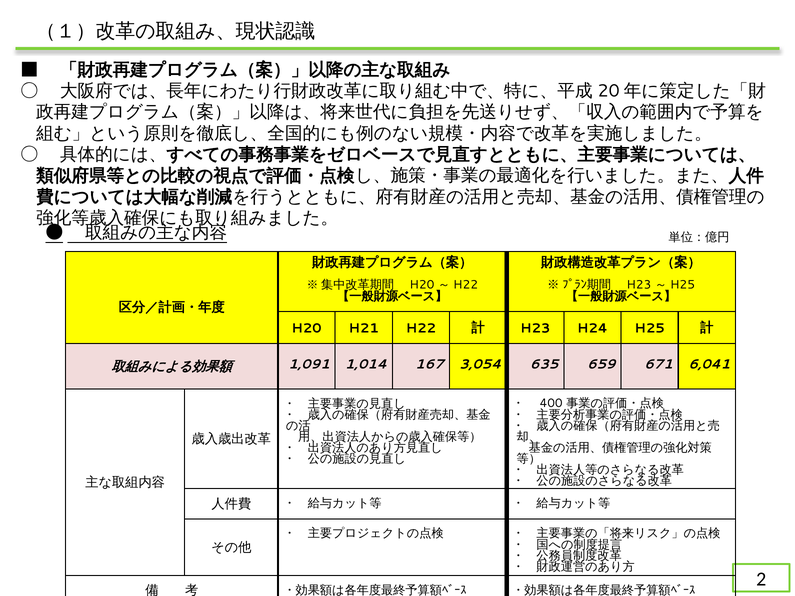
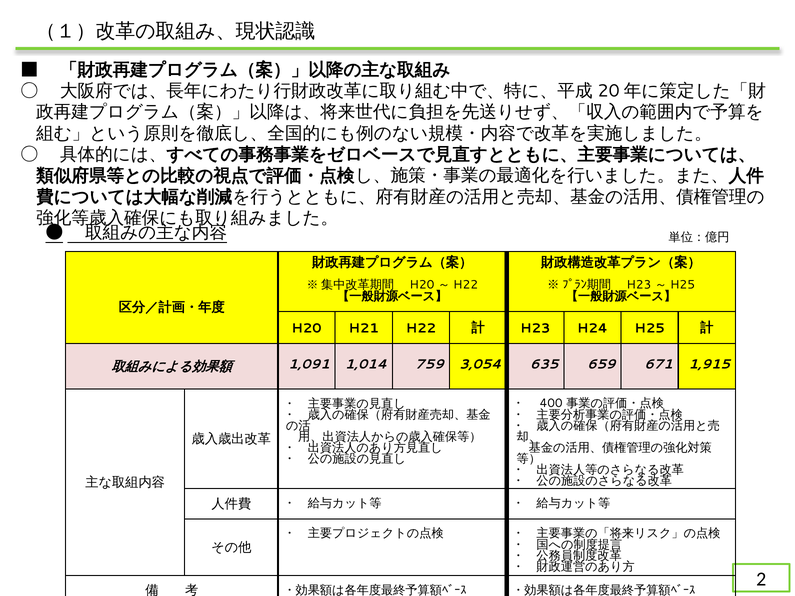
167: 167 -> 759
6,041: 6,041 -> 1,915
